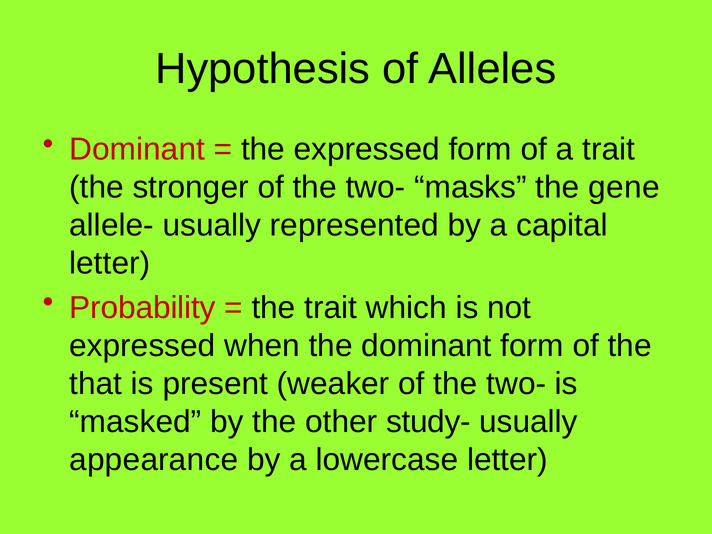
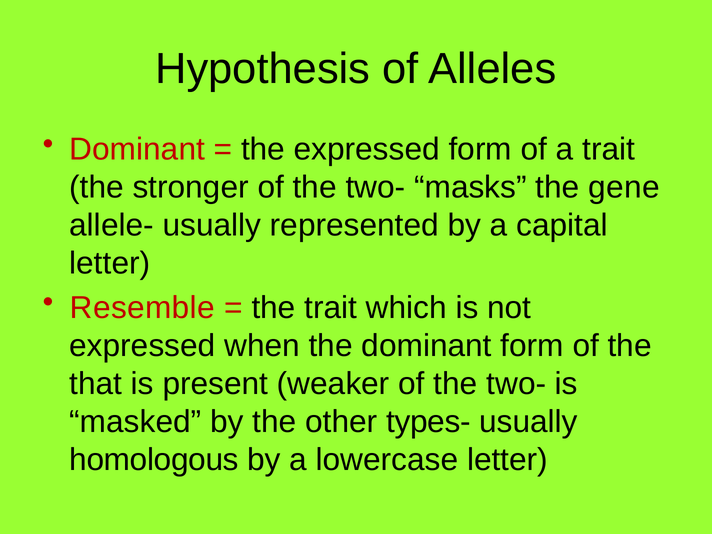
Probability: Probability -> Resemble
study-: study- -> types-
appearance: appearance -> homologous
